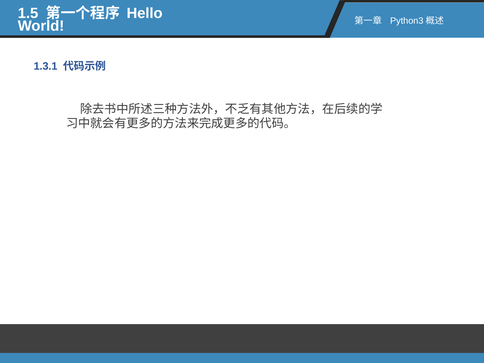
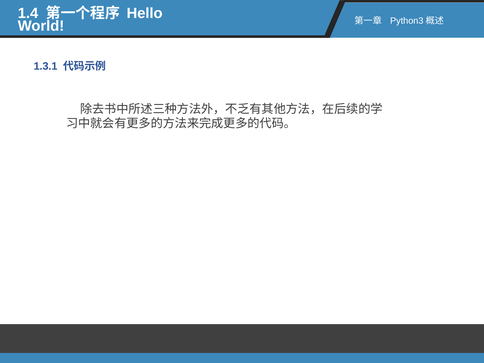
1.5: 1.5 -> 1.4
